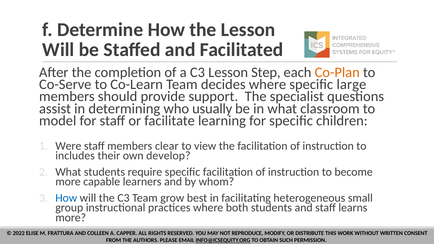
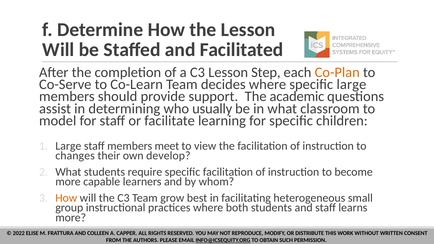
specialist: specialist -> academic
Were at (68, 146): Were -> Large
clear: clear -> meet
includes: includes -> changes
How at (66, 198) colour: blue -> orange
